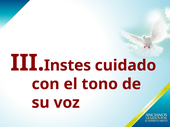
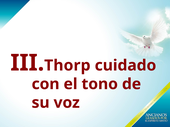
Instes: Instes -> Thorp
